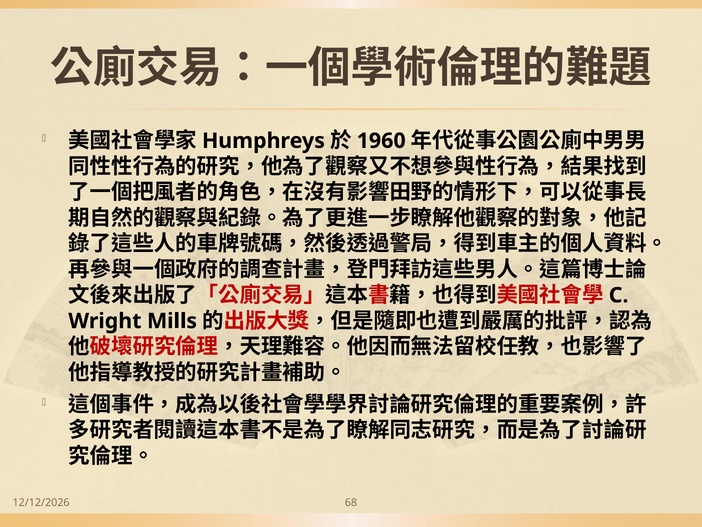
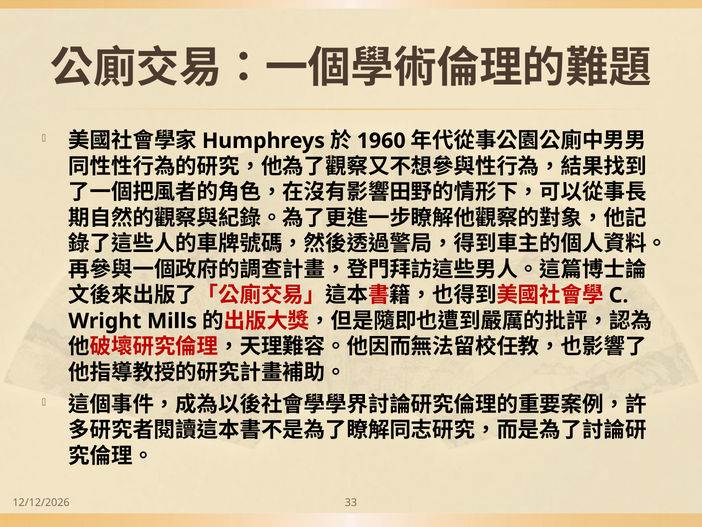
68: 68 -> 33
